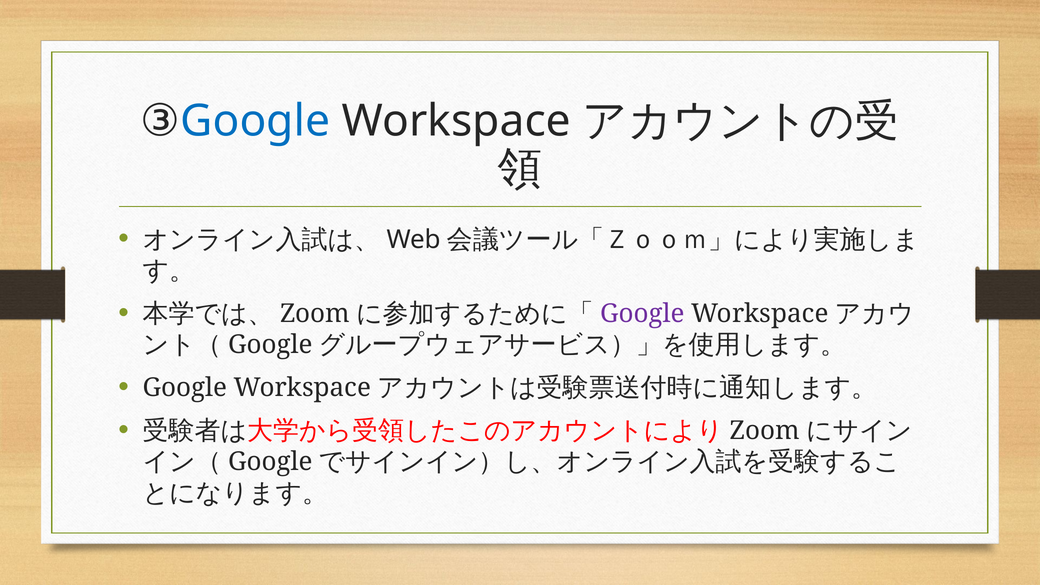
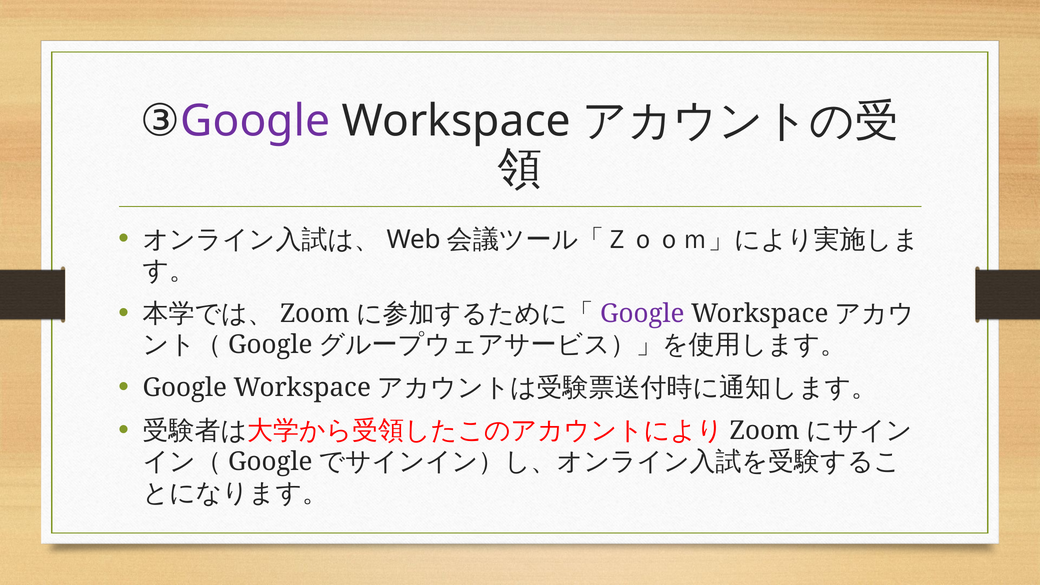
Google at (255, 121) colour: blue -> purple
